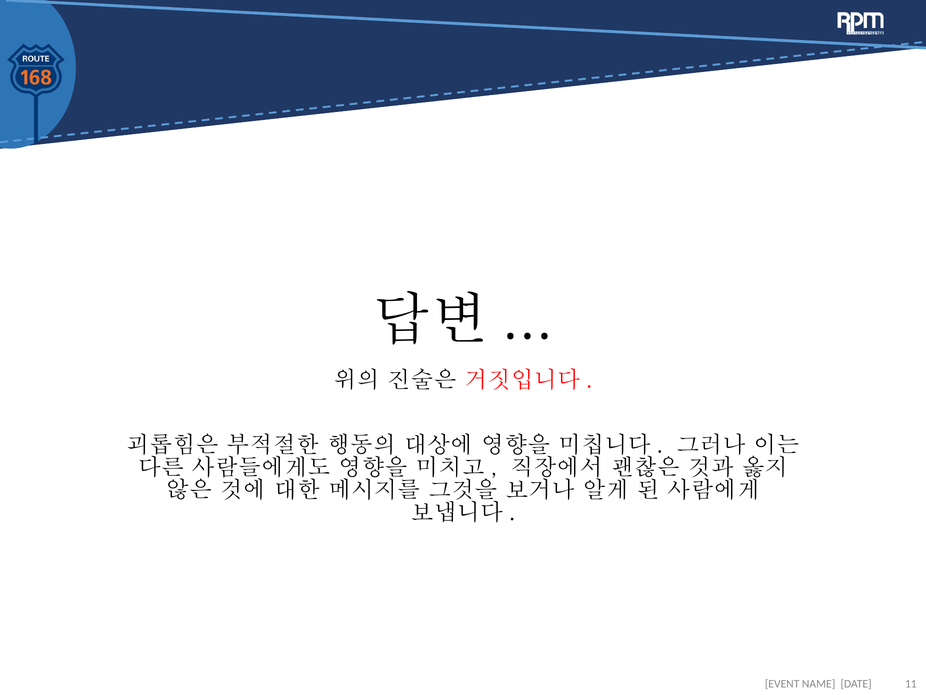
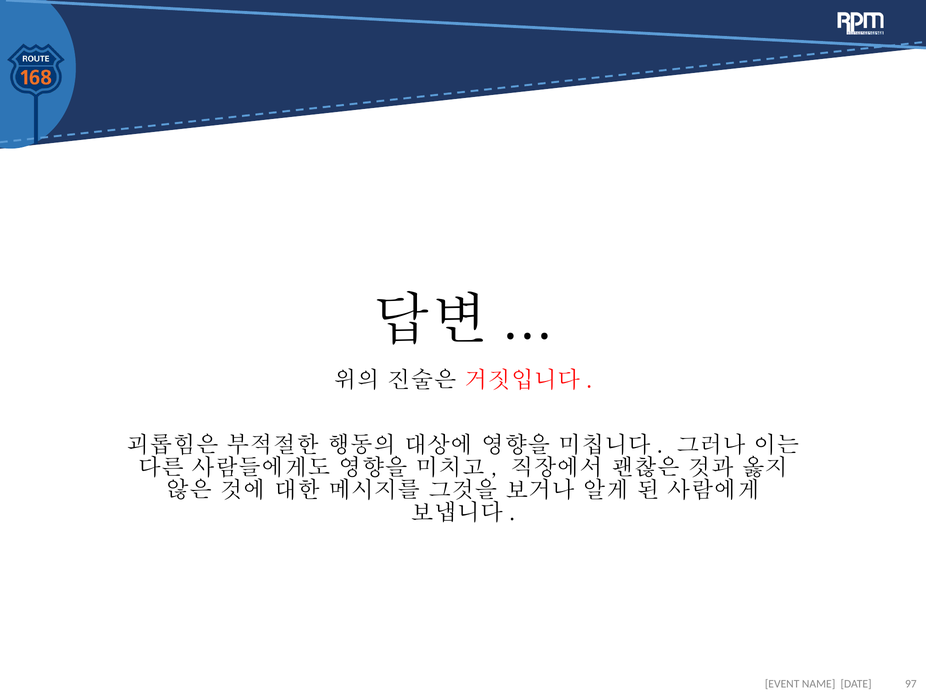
11: 11 -> 97
